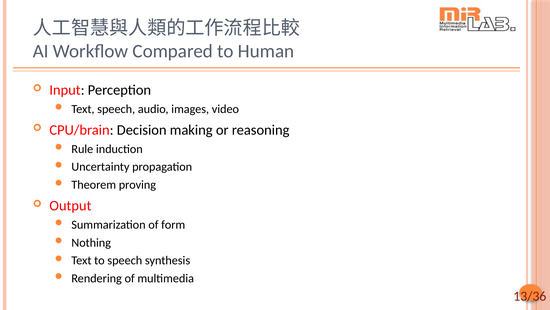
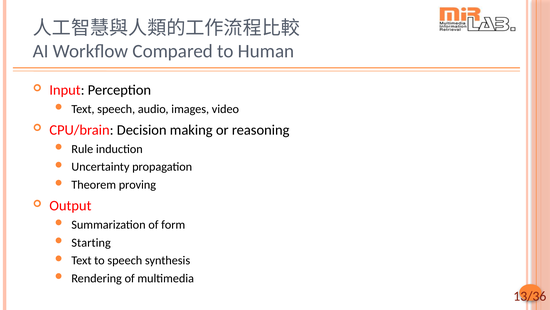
Nothing: Nothing -> Starting
